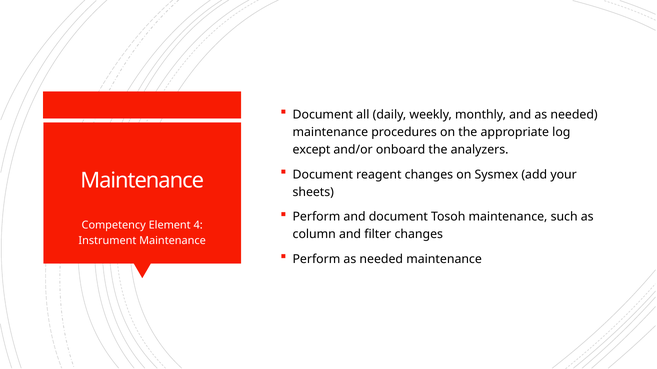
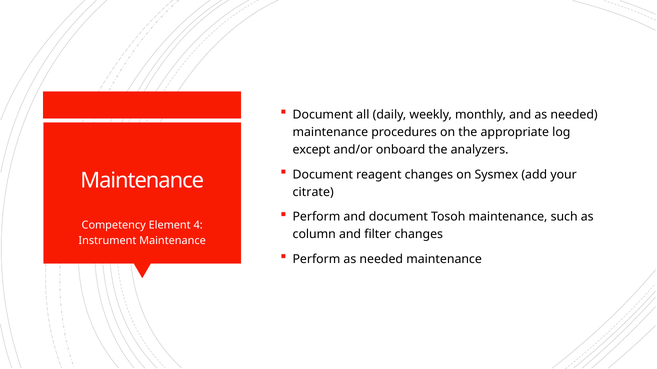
sheets: sheets -> citrate
